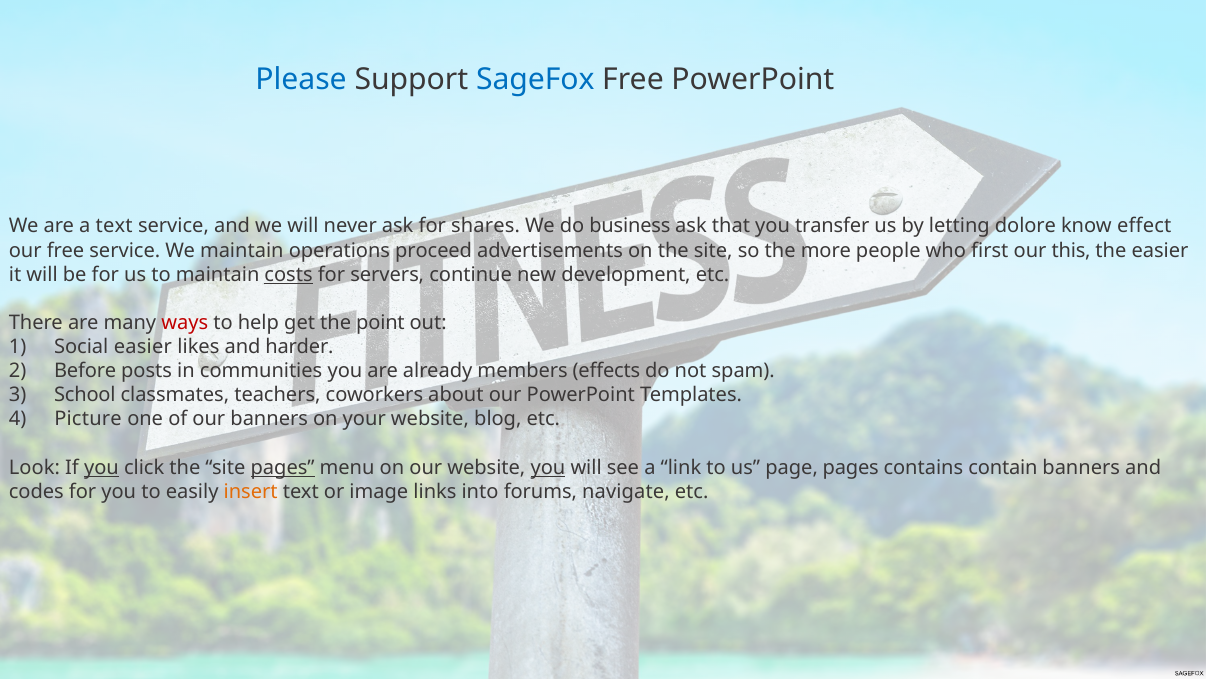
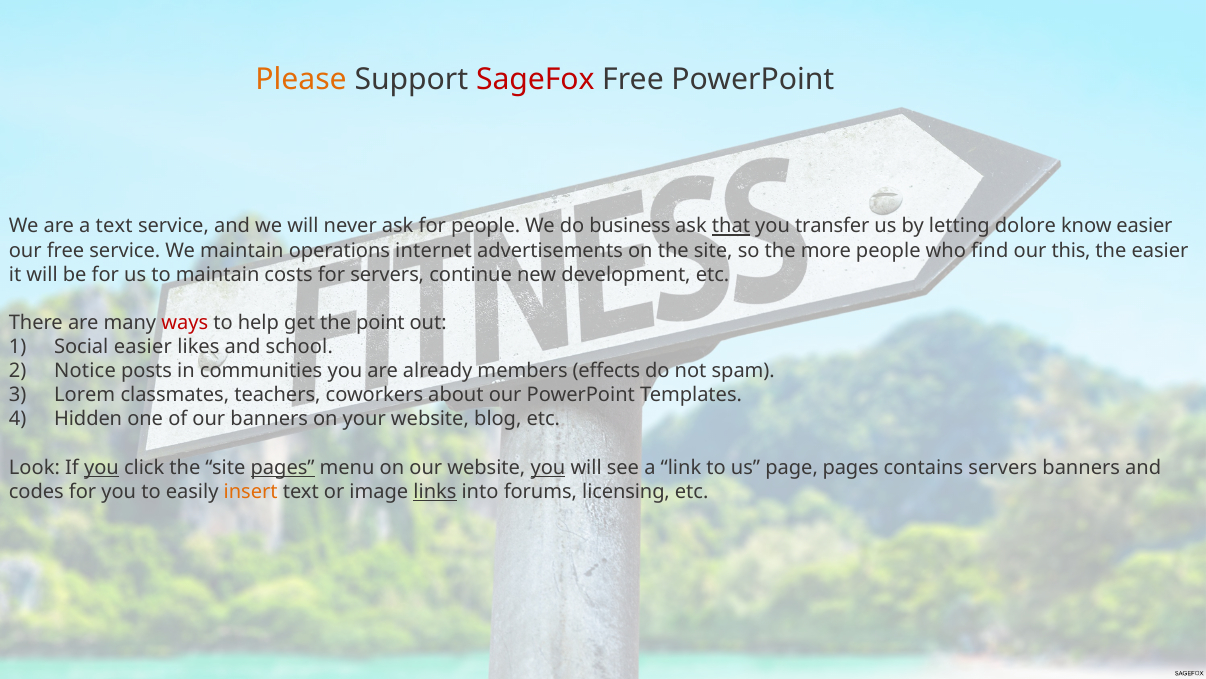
Please colour: blue -> orange
SageFox colour: blue -> red
for shares: shares -> people
that underline: none -> present
know effect: effect -> easier
proceed: proceed -> internet
first: first -> find
costs underline: present -> none
harder: harder -> school
Before: Before -> Notice
School: School -> Lorem
Picture: Picture -> Hidden
contains contain: contain -> servers
links underline: none -> present
navigate: navigate -> licensing
